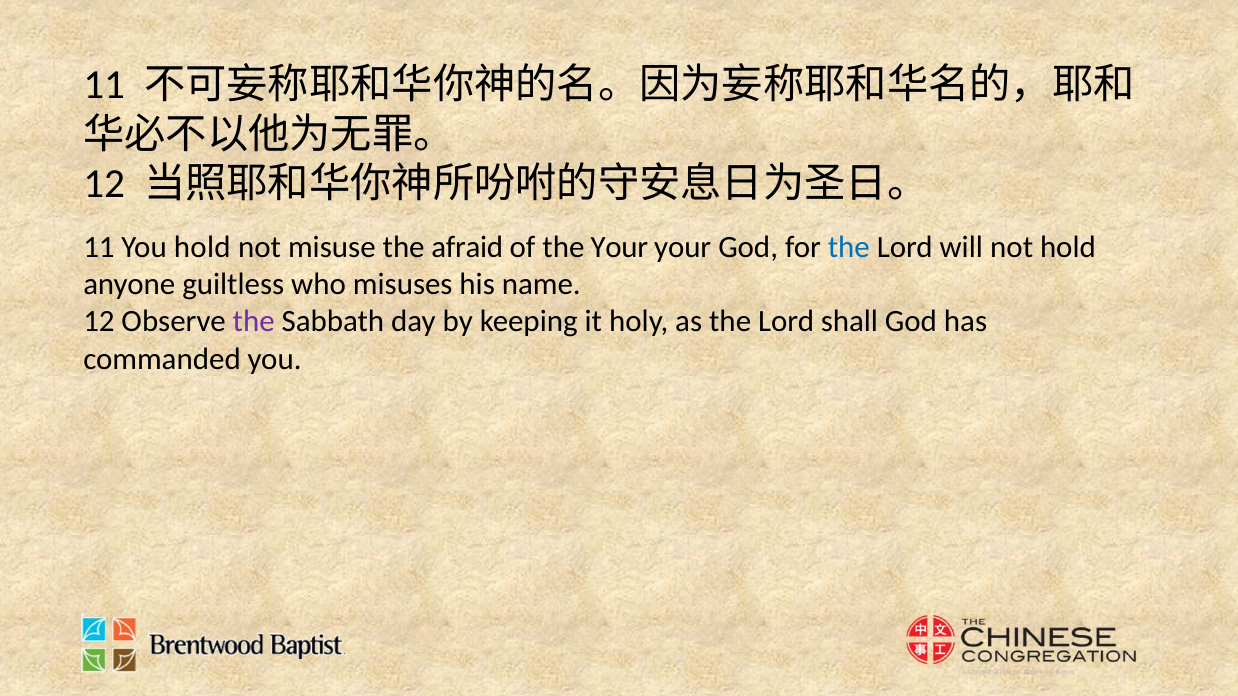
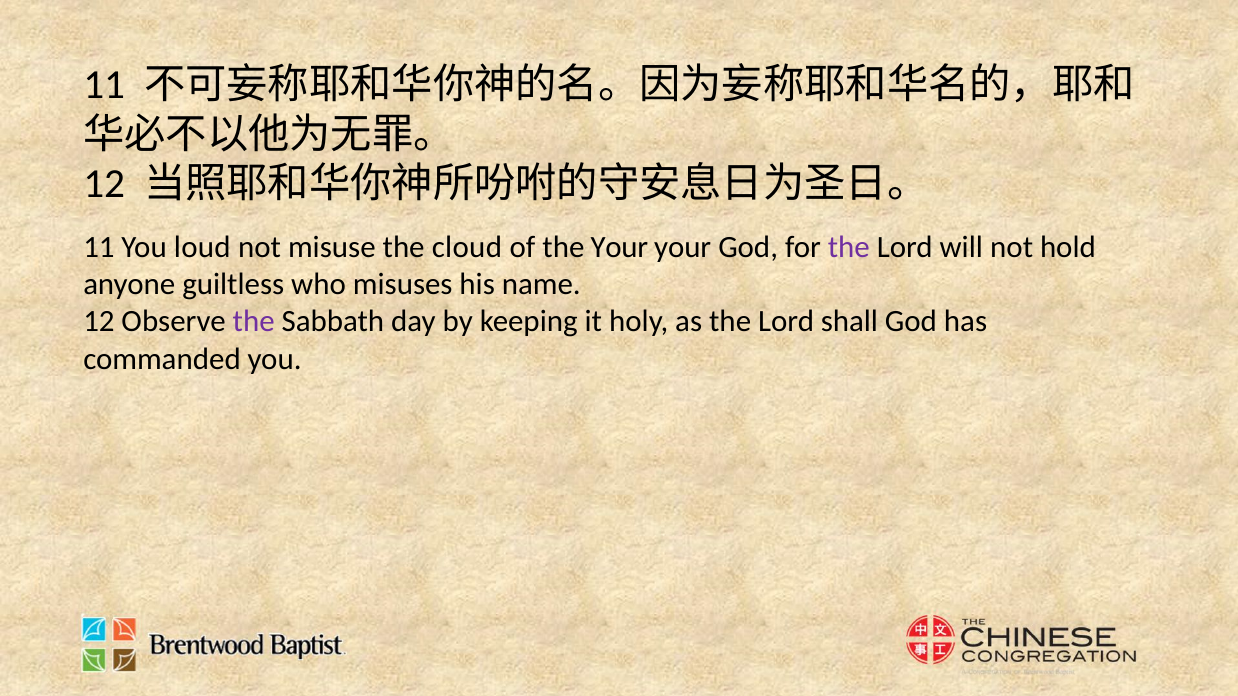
You hold: hold -> loud
afraid: afraid -> cloud
the at (849, 248) colour: blue -> purple
